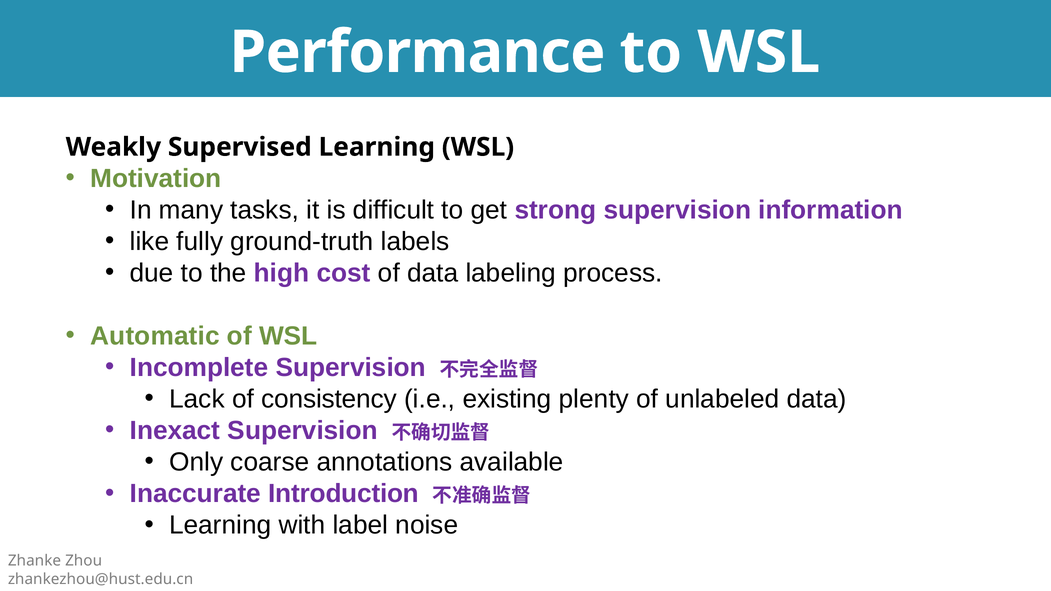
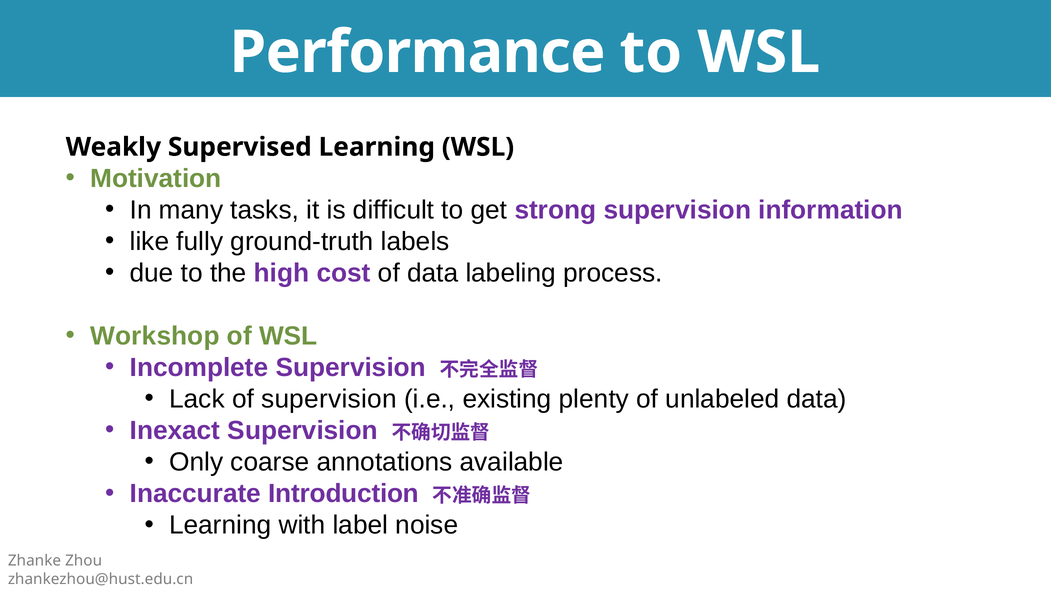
Automatic: Automatic -> Workshop
of consistency: consistency -> supervision
